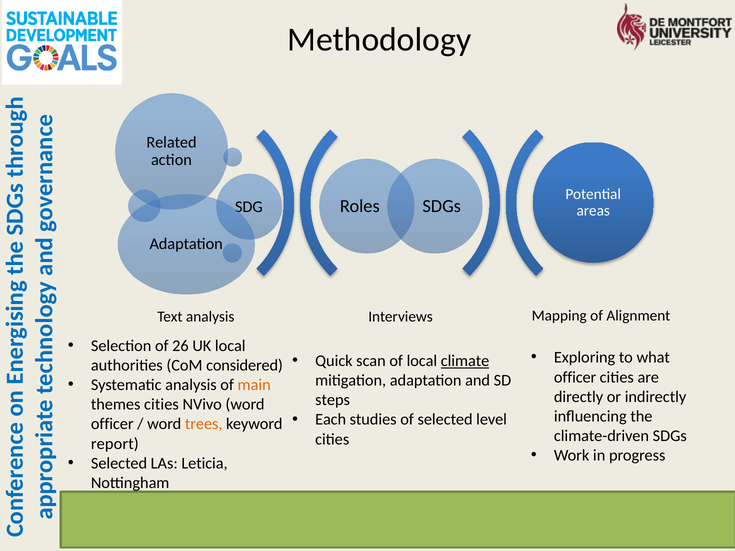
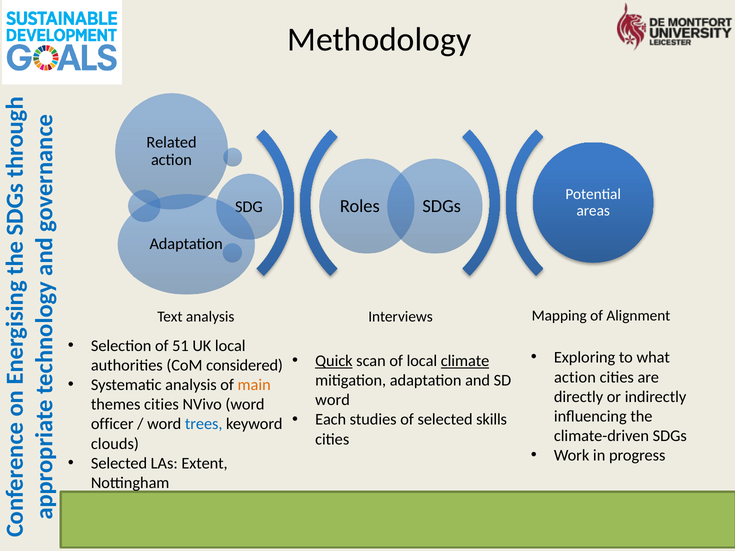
26: 26 -> 51
Quick underline: none -> present
officer at (575, 377): officer -> action
steps at (333, 400): steps -> word
level: level -> skills
trees colour: orange -> blue
report: report -> clouds
Leticia: Leticia -> Extent
